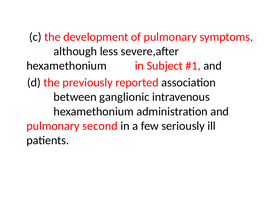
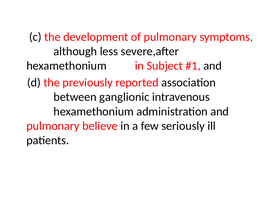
second: second -> believe
